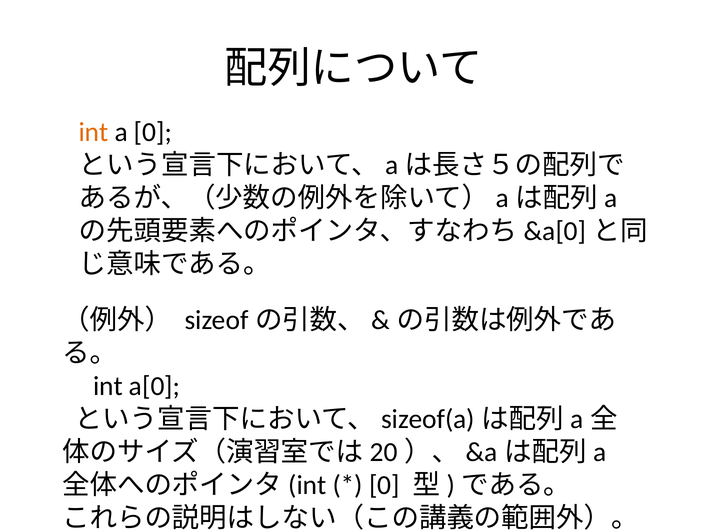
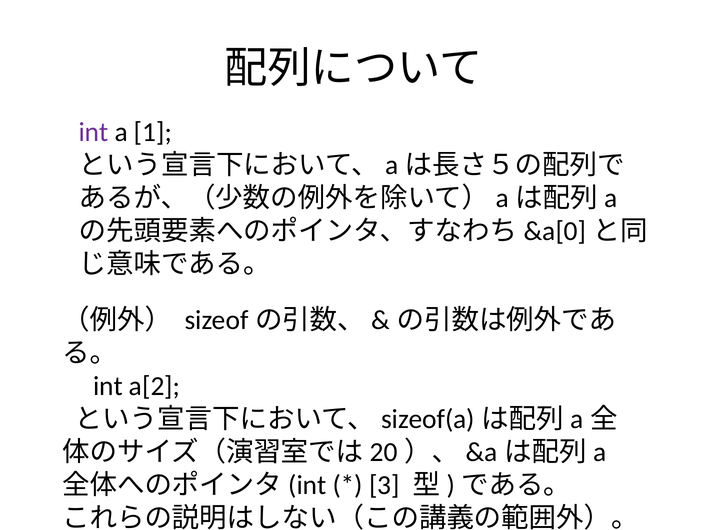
int at (94, 132) colour: orange -> purple
a 0: 0 -> 1
a[0: a[0 -> a[2
0 at (384, 485): 0 -> 3
